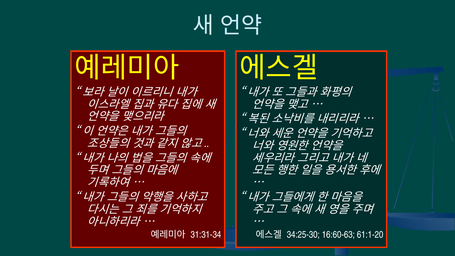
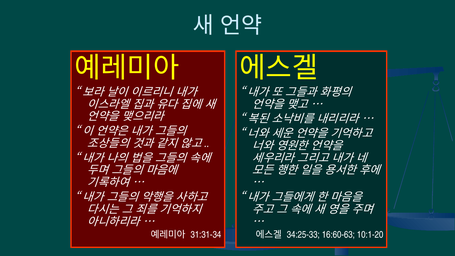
34:25-30: 34:25-30 -> 34:25-33
61:1-20: 61:1-20 -> 10:1-20
